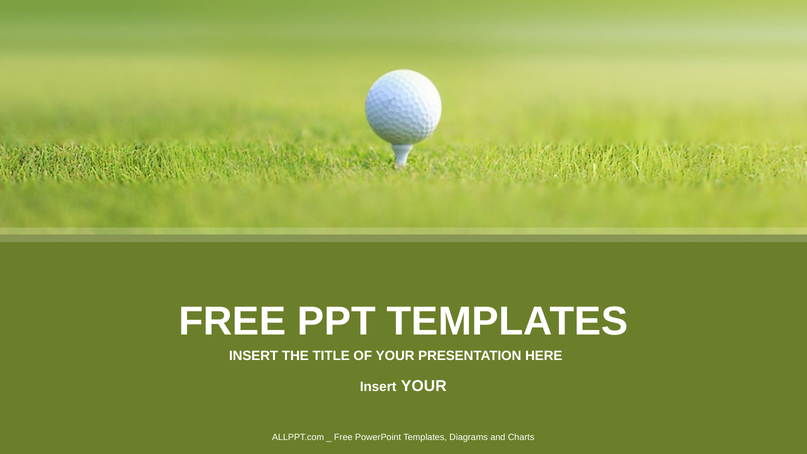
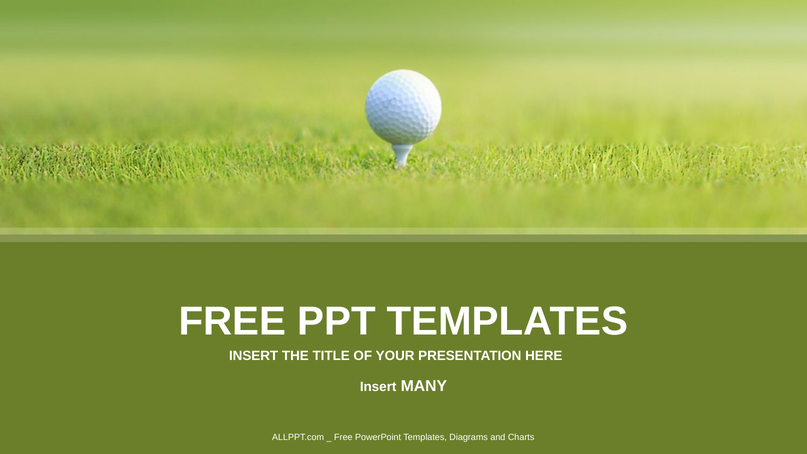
Insert YOUR: YOUR -> MANY
